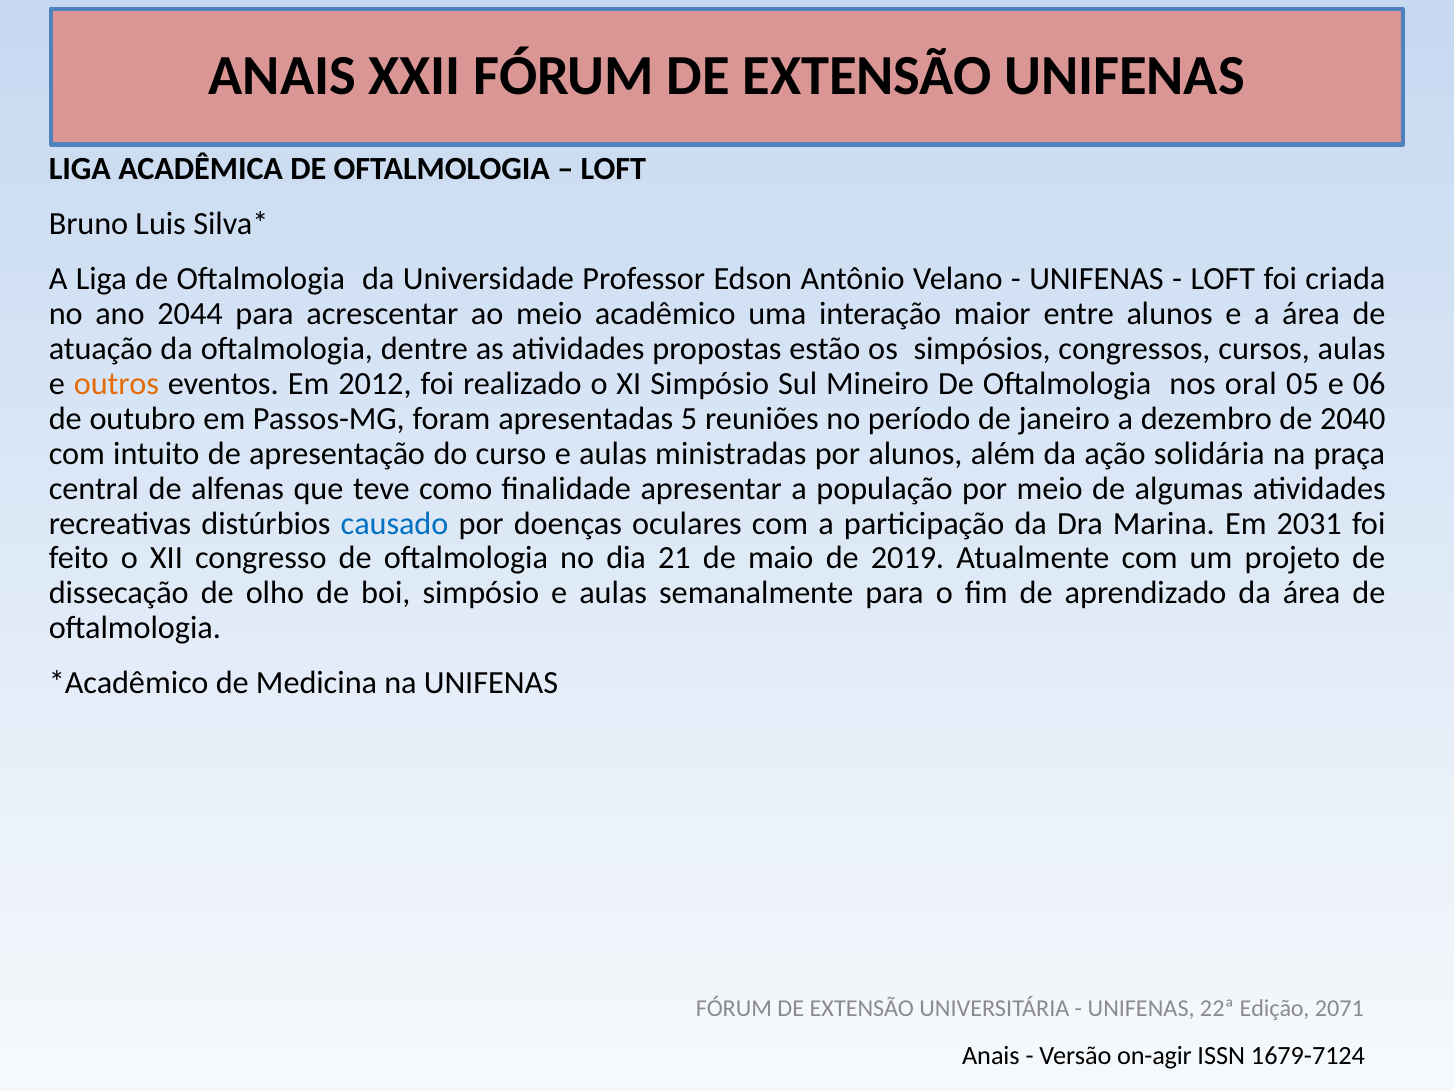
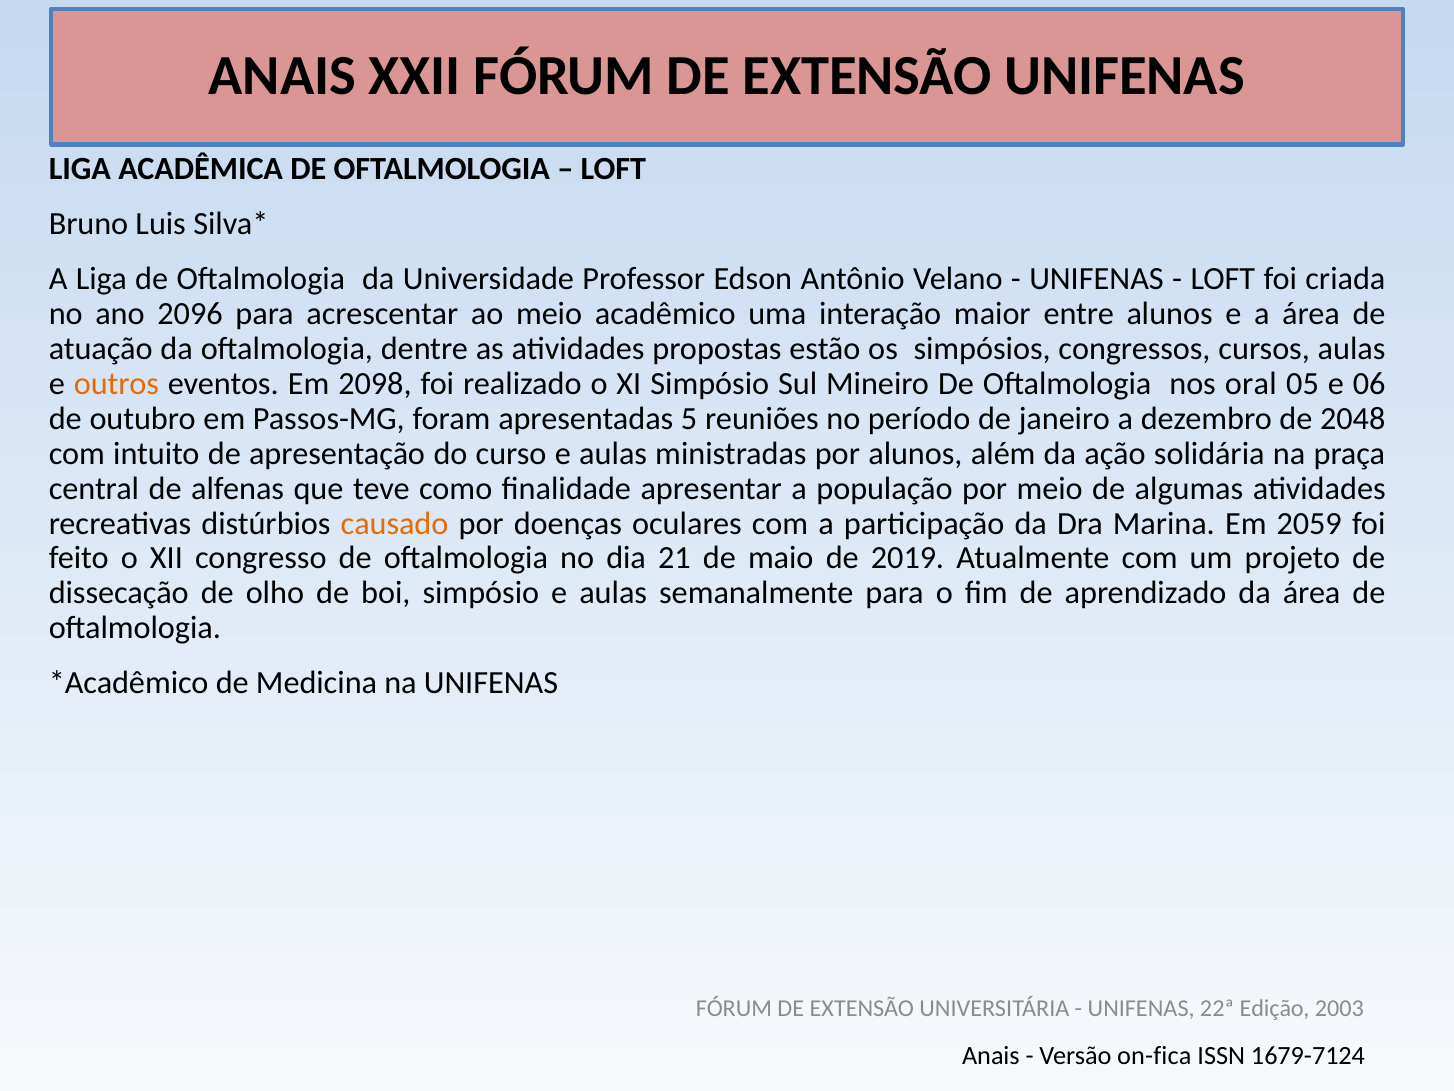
2044: 2044 -> 2096
2012: 2012 -> 2098
2040: 2040 -> 2048
causado colour: blue -> orange
2031: 2031 -> 2059
2071: 2071 -> 2003
on-agir: on-agir -> on-fica
